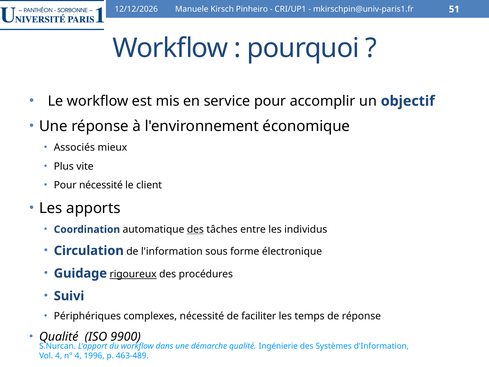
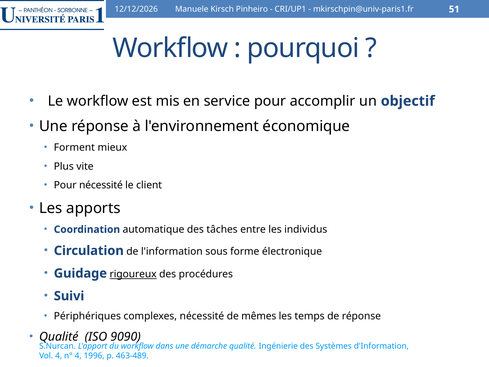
Associés: Associés -> Forment
des at (195, 229) underline: present -> none
faciliter: faciliter -> mêmes
9900: 9900 -> 9090
